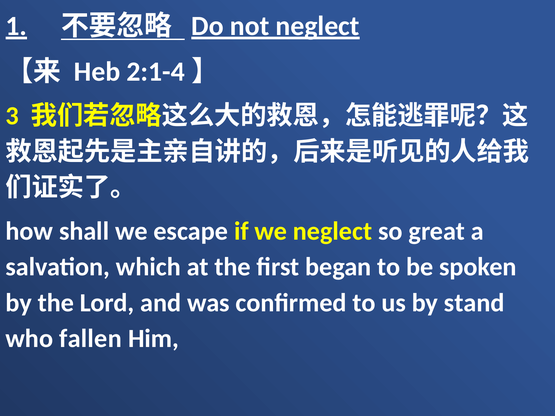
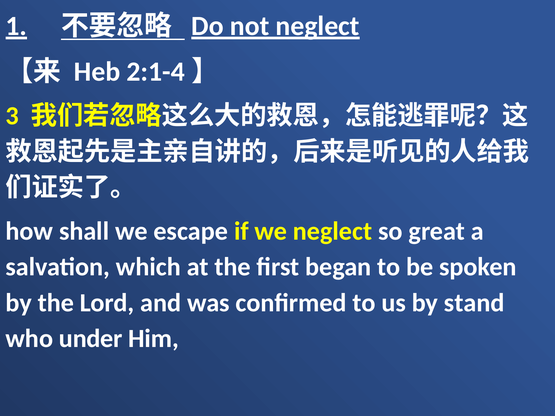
fallen: fallen -> under
